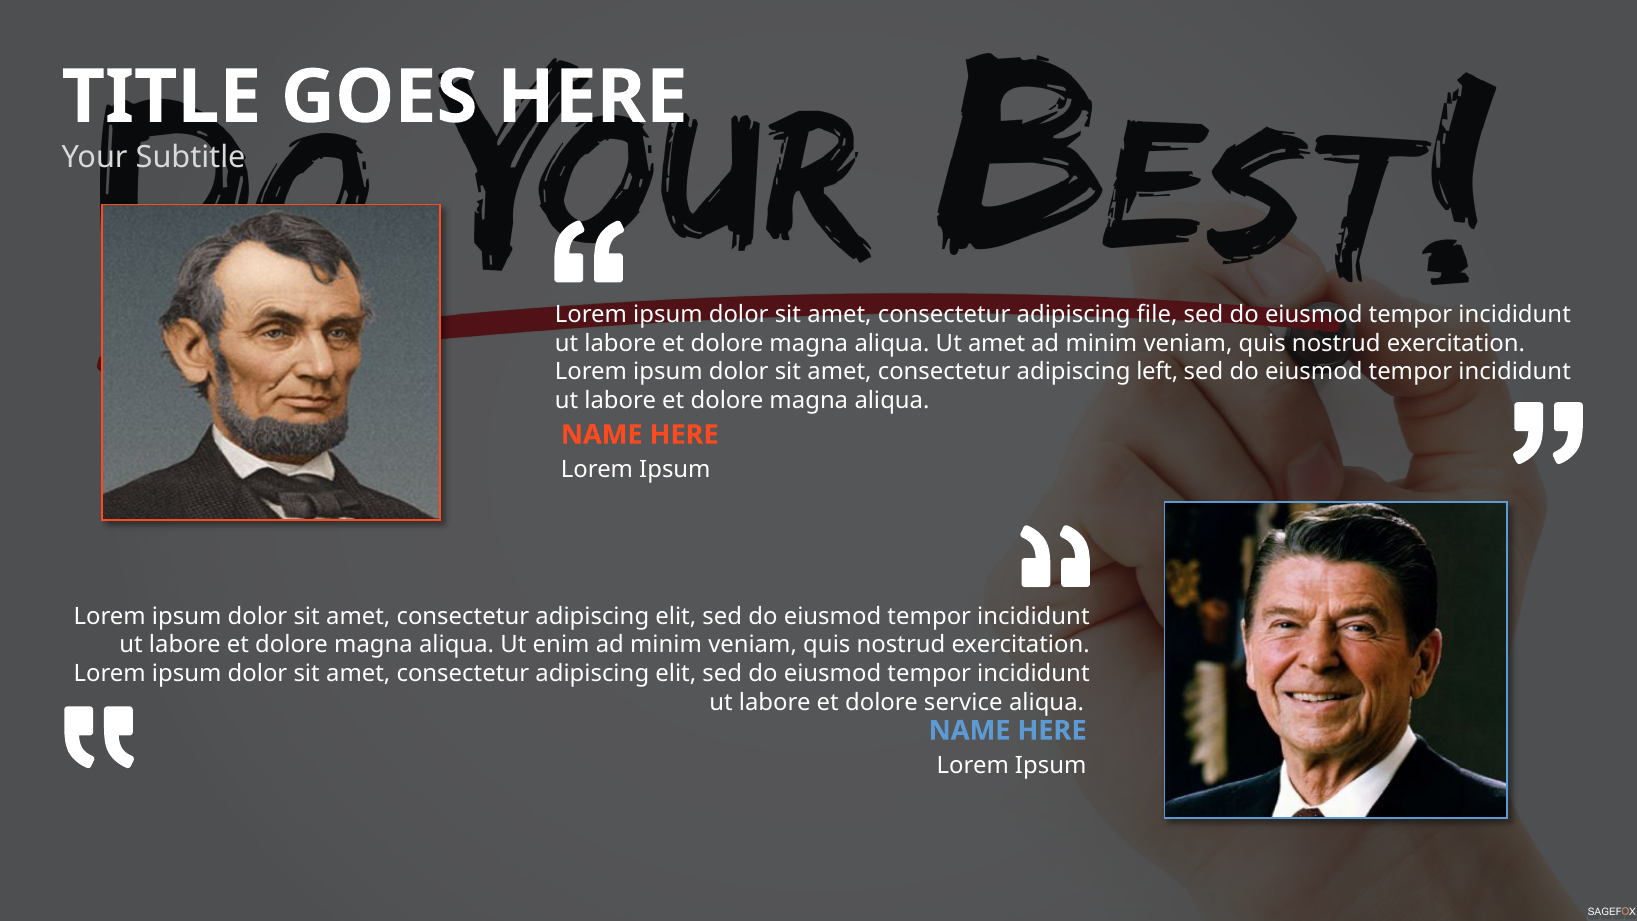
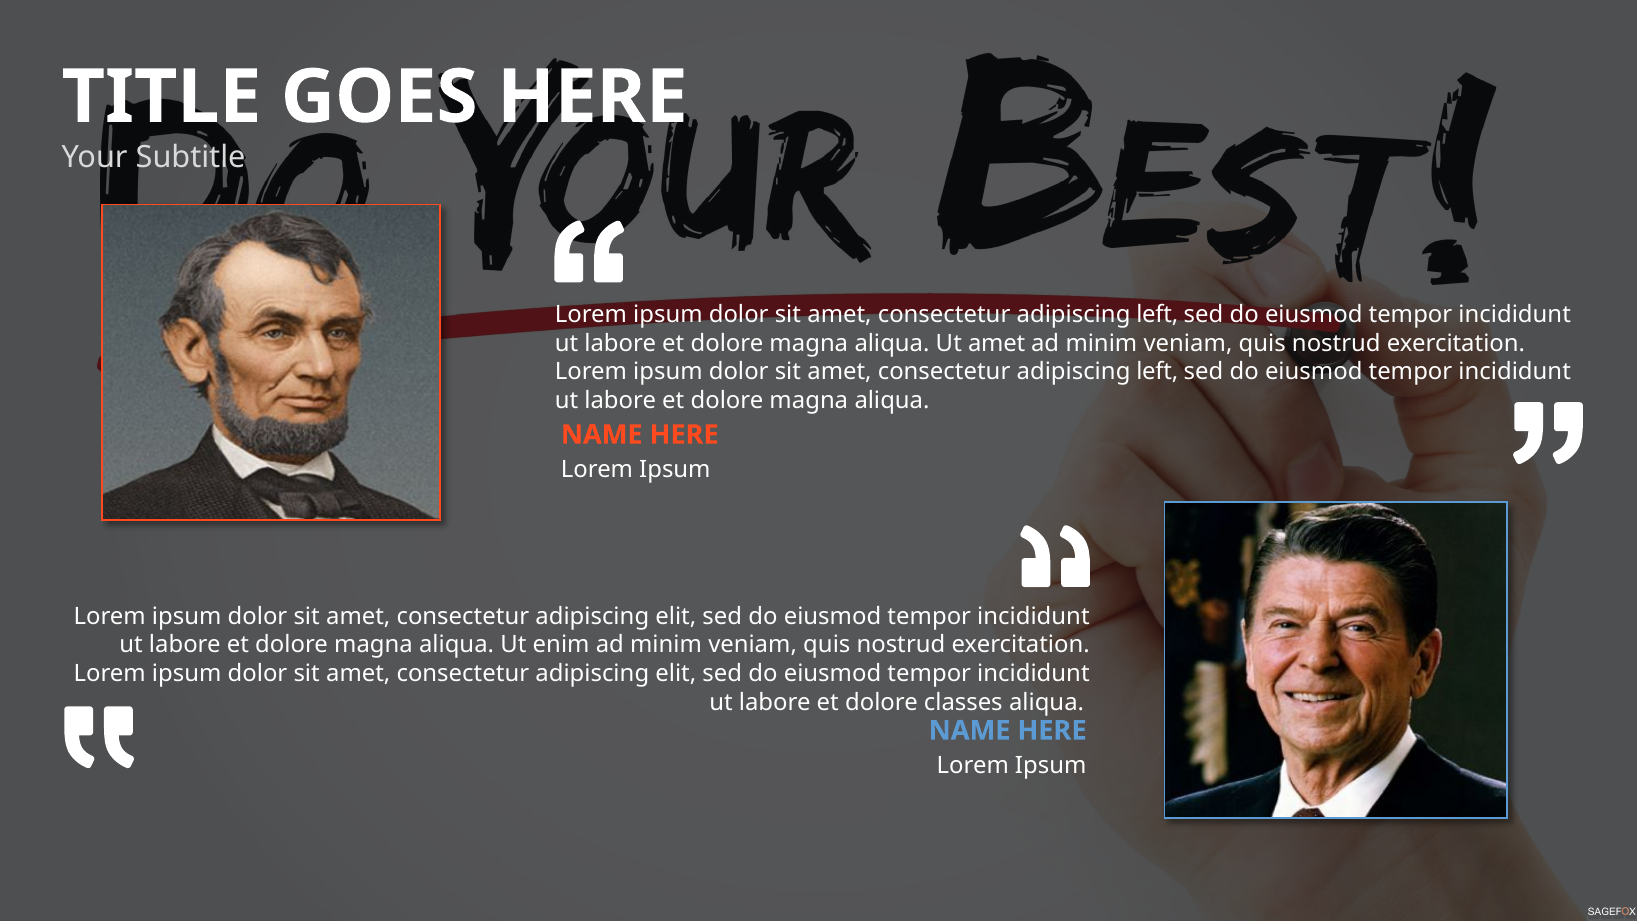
file at (1157, 315): file -> left
service: service -> classes
